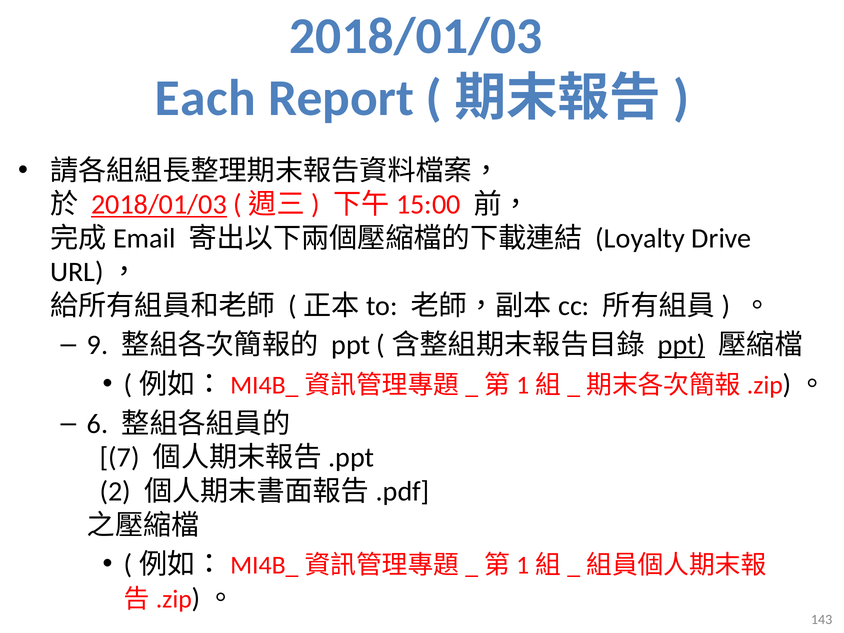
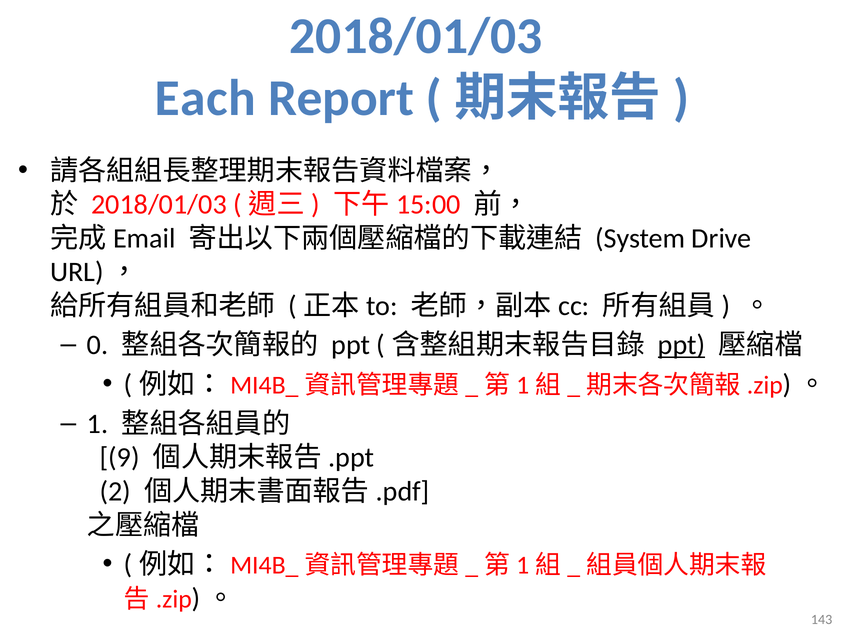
2018/01/03 at (159, 205) underline: present -> none
Loyalty: Loyalty -> System
9: 9 -> 0
6: 6 -> 1
7: 7 -> 9
